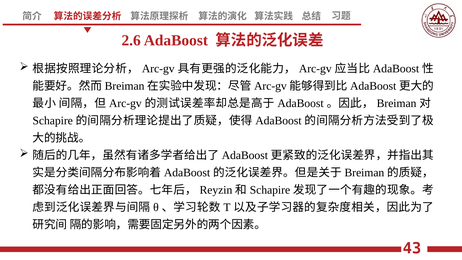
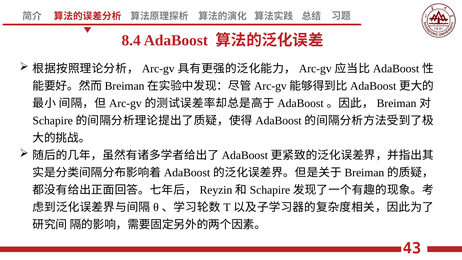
2.6: 2.6 -> 8.4
